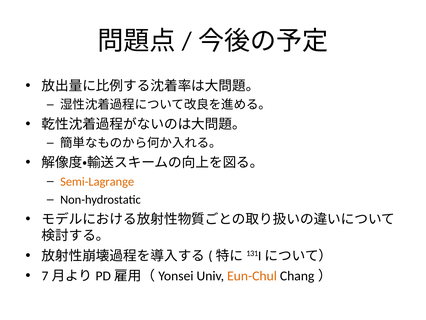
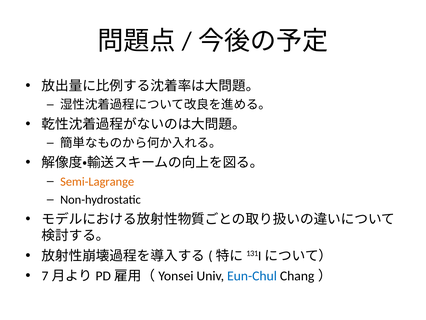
Eun-Chul colour: orange -> blue
